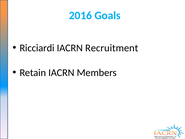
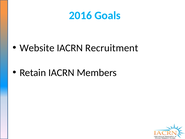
Ricciardi: Ricciardi -> Website
